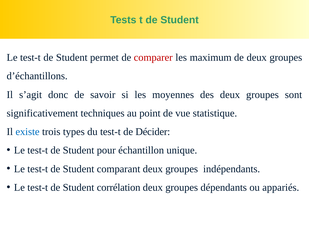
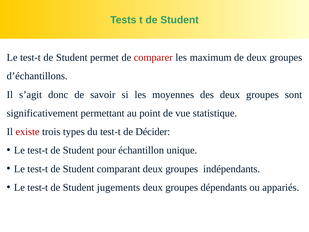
techniques: techniques -> permettant
existe colour: blue -> red
corrélation: corrélation -> jugements
